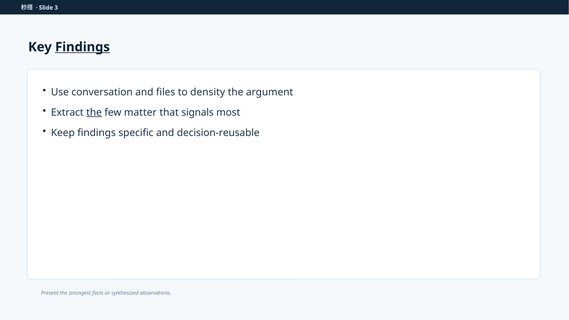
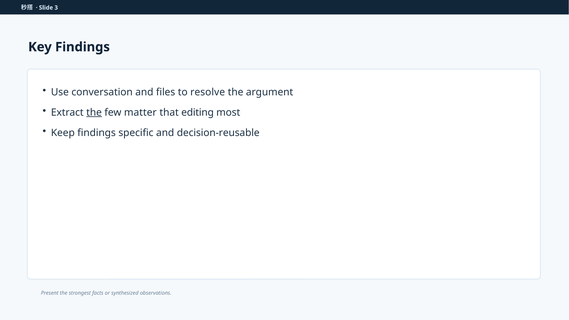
Findings at (82, 47) underline: present -> none
density: density -> resolve
signals: signals -> editing
